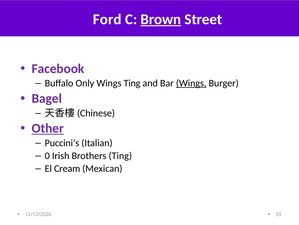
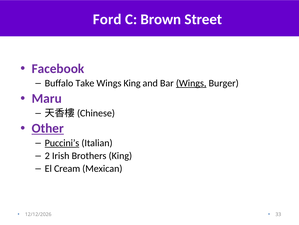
Brown underline: present -> none
Only: Only -> Take
Wings Ting: Ting -> King
Bagel: Bagel -> Maru
Puccini’s underline: none -> present
0: 0 -> 2
Brothers Ting: Ting -> King
